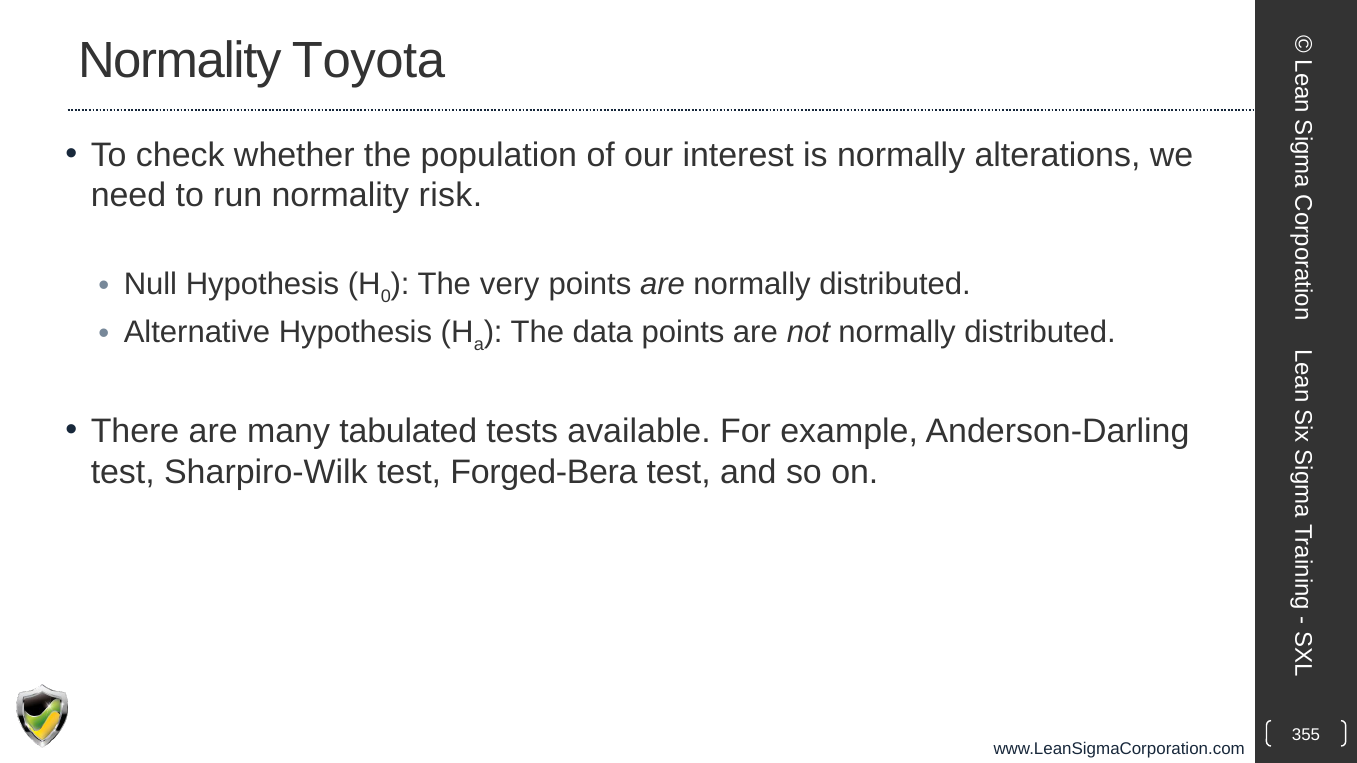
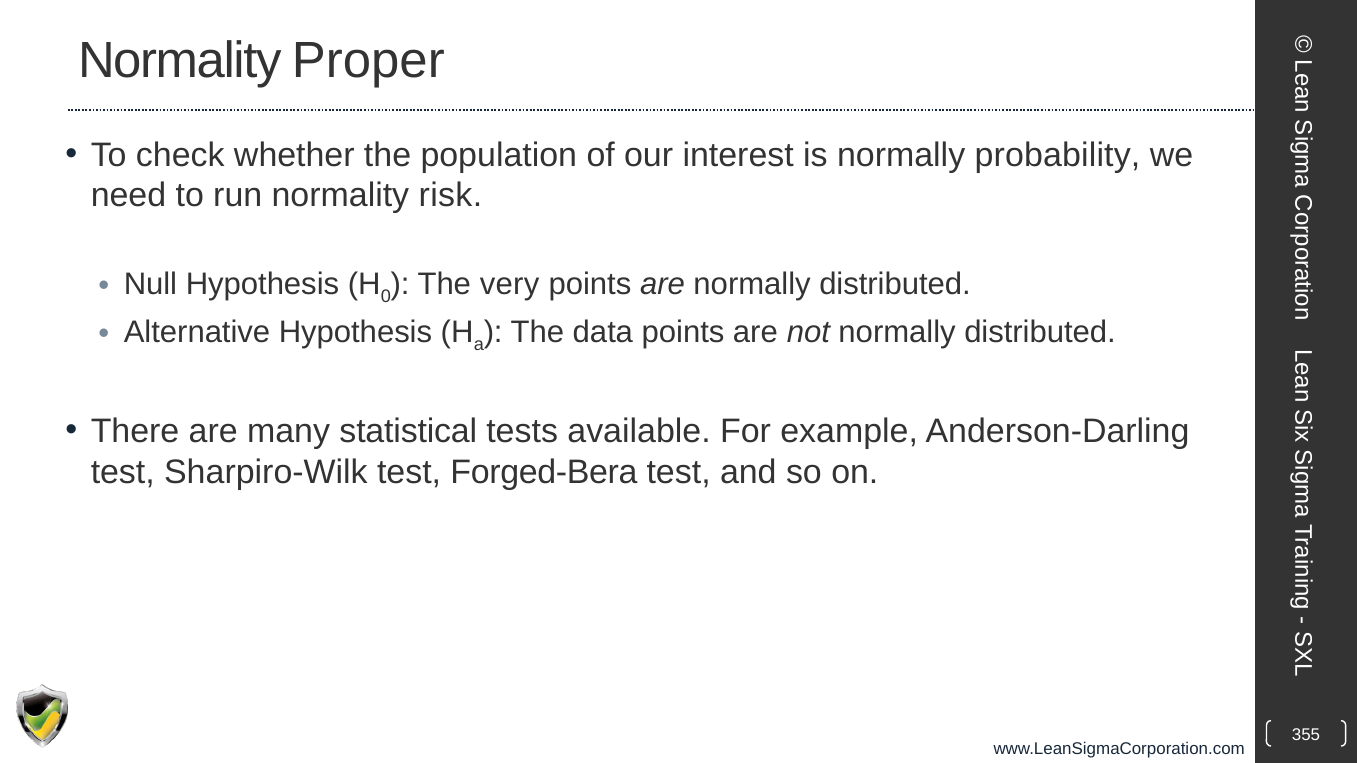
Toyota: Toyota -> Proper
alterations: alterations -> probability
tabulated: tabulated -> statistical
